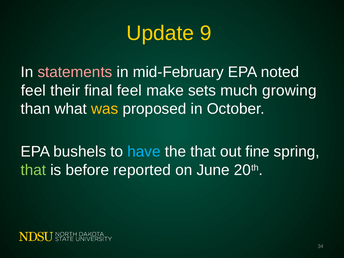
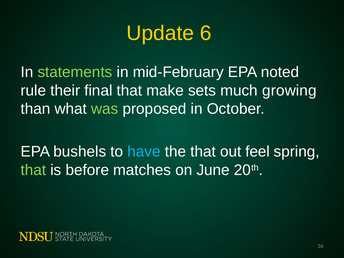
9: 9 -> 6
statements colour: pink -> light green
feel at (33, 91): feel -> rule
final feel: feel -> that
was colour: yellow -> light green
fine: fine -> feel
reported: reported -> matches
